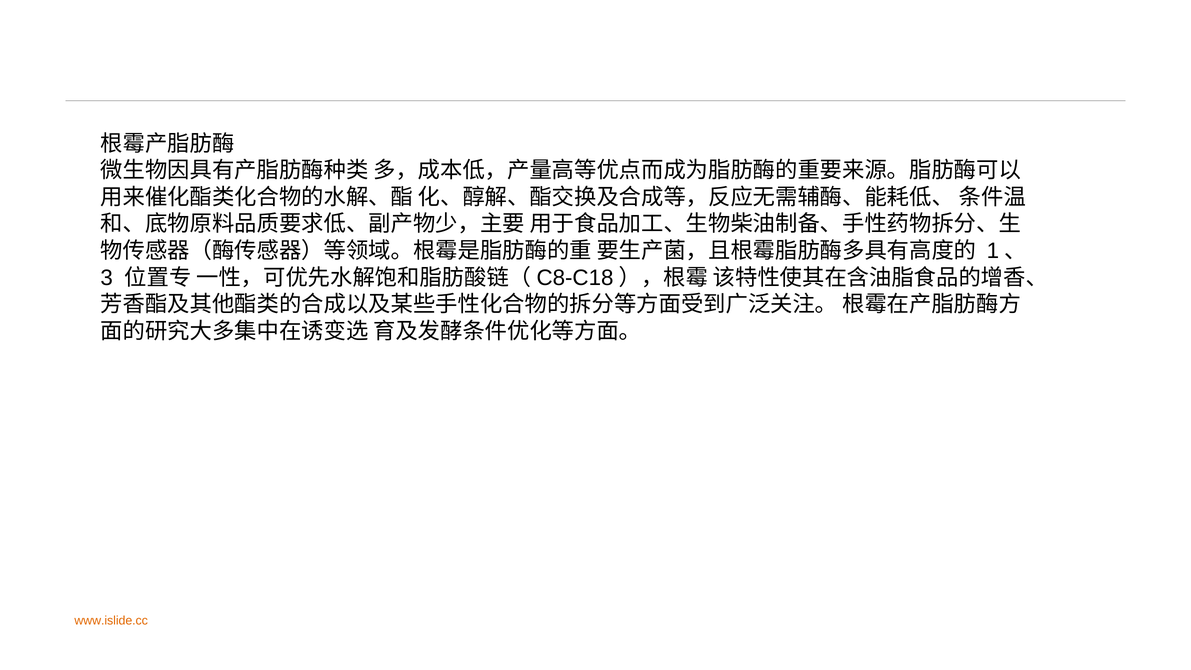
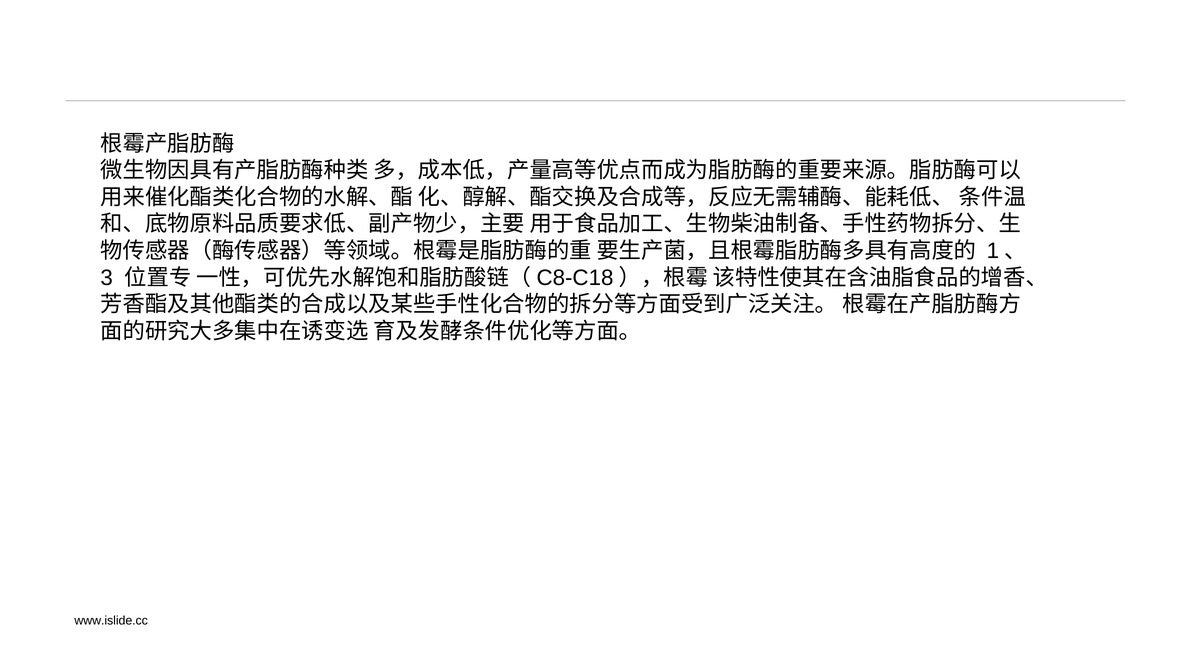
www.islide.cc colour: orange -> black
